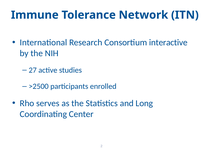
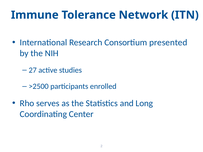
interactive: interactive -> presented
